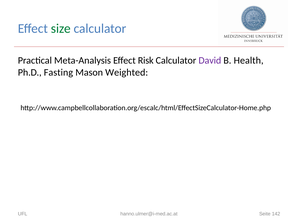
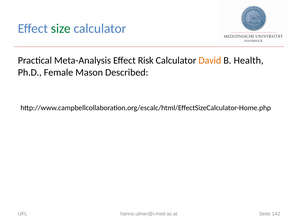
David colour: purple -> orange
Fasting: Fasting -> Female
Weighted: Weighted -> Described
